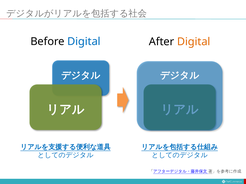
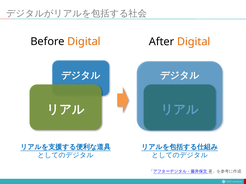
Digital at (84, 42) colour: blue -> orange
